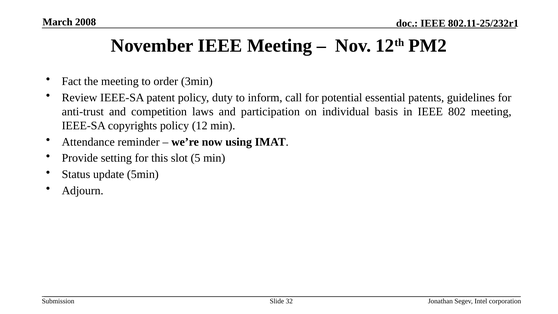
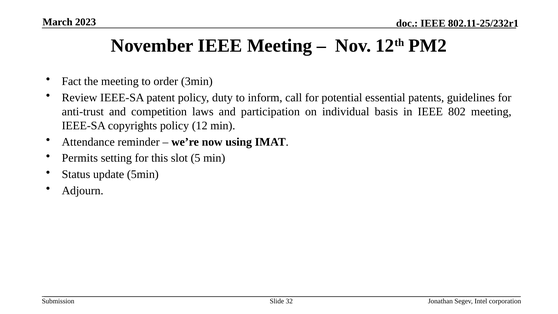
2008: 2008 -> 2023
Provide: Provide -> Permits
